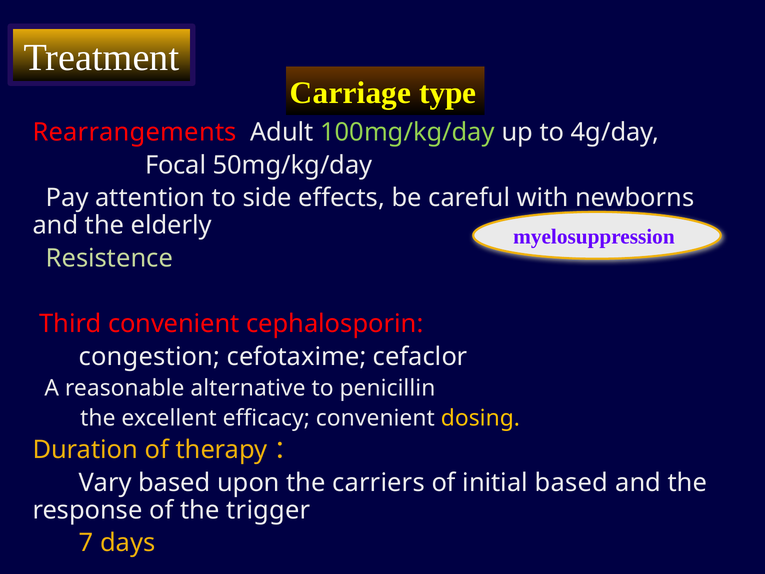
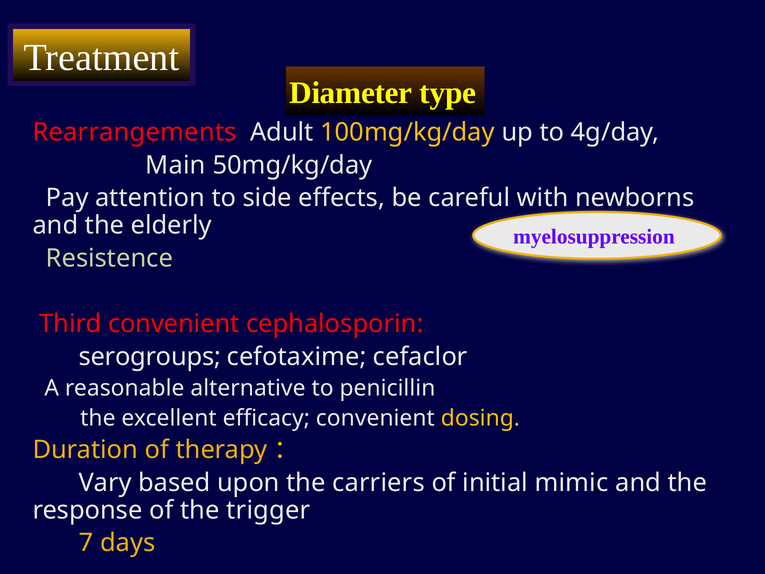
Carriage: Carriage -> Diameter
100mg/kg/day colour: light green -> yellow
Focal: Focal -> Main
congestion: congestion -> serogroups
initial based: based -> mimic
